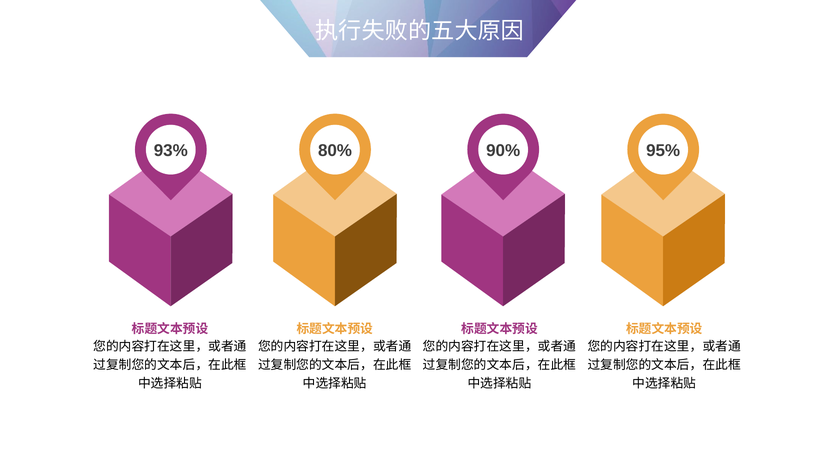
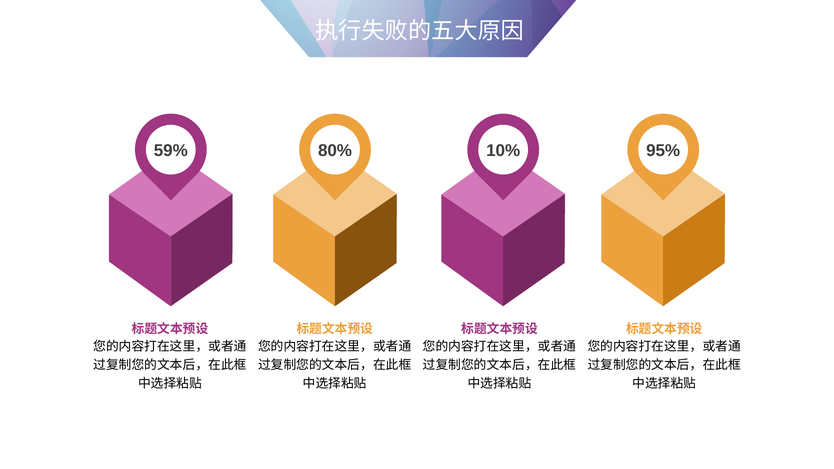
93%: 93% -> 59%
90%: 90% -> 10%
